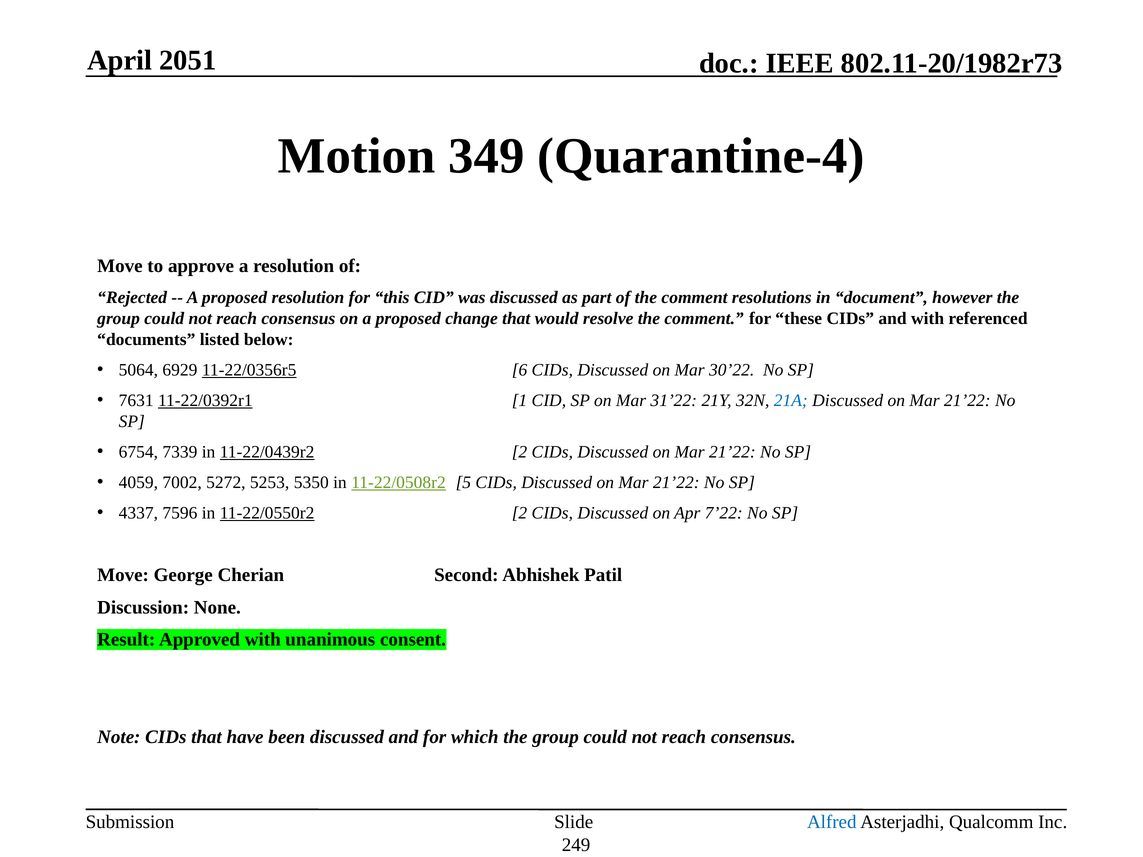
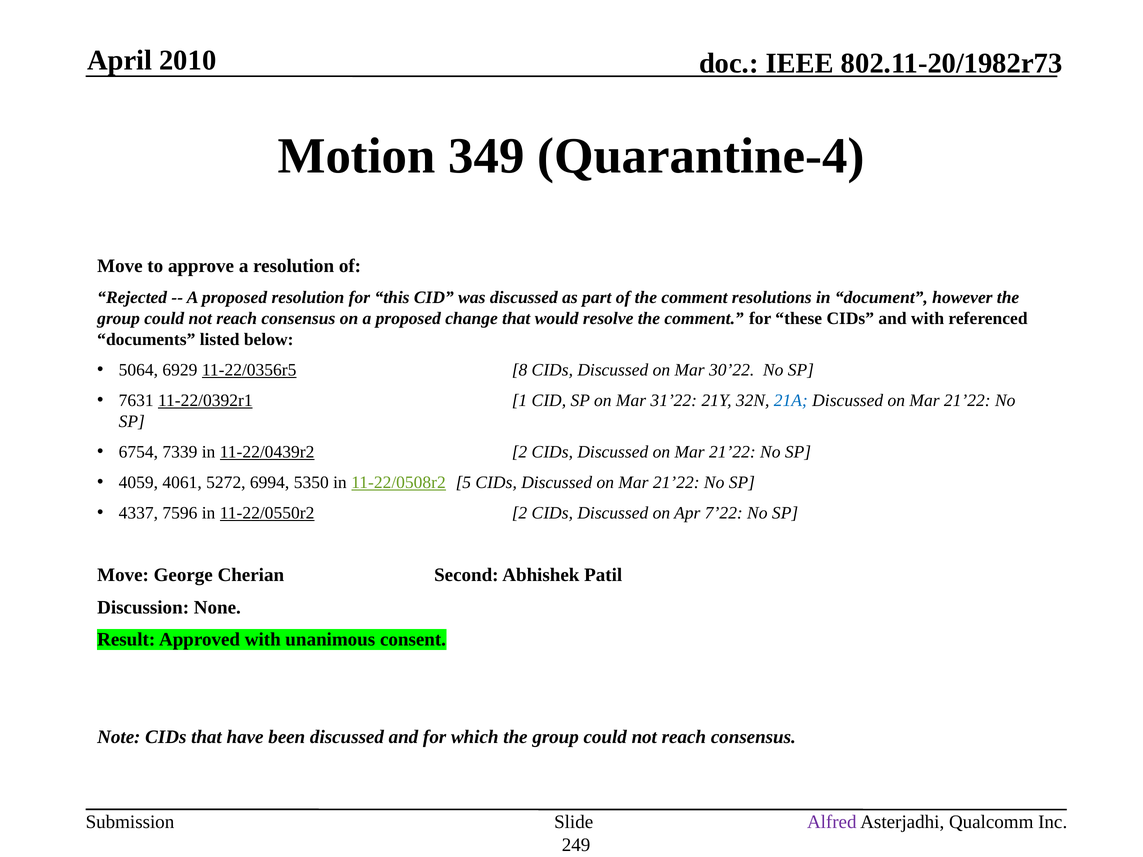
2051: 2051 -> 2010
6: 6 -> 8
7002: 7002 -> 4061
5253: 5253 -> 6994
Alfred colour: blue -> purple
